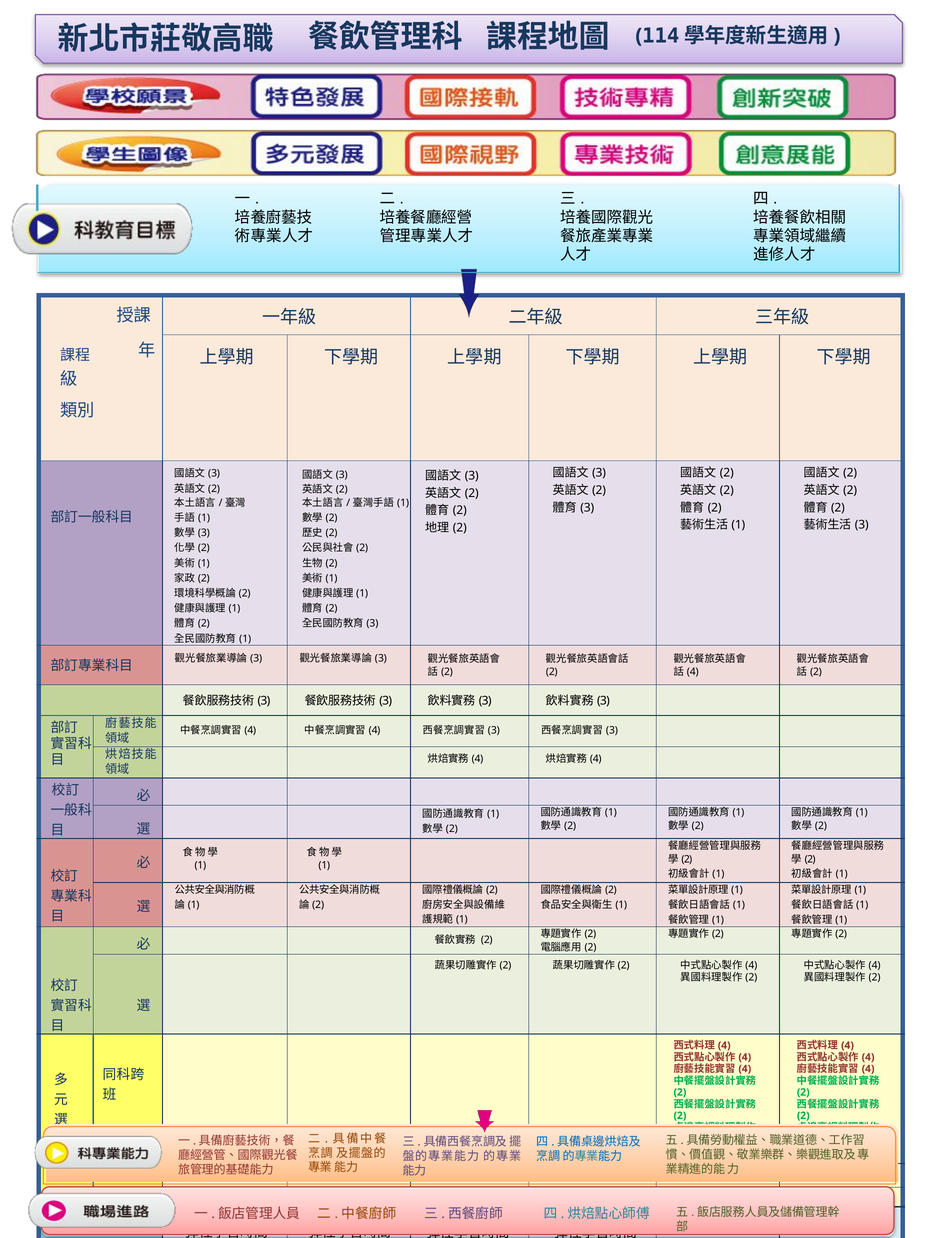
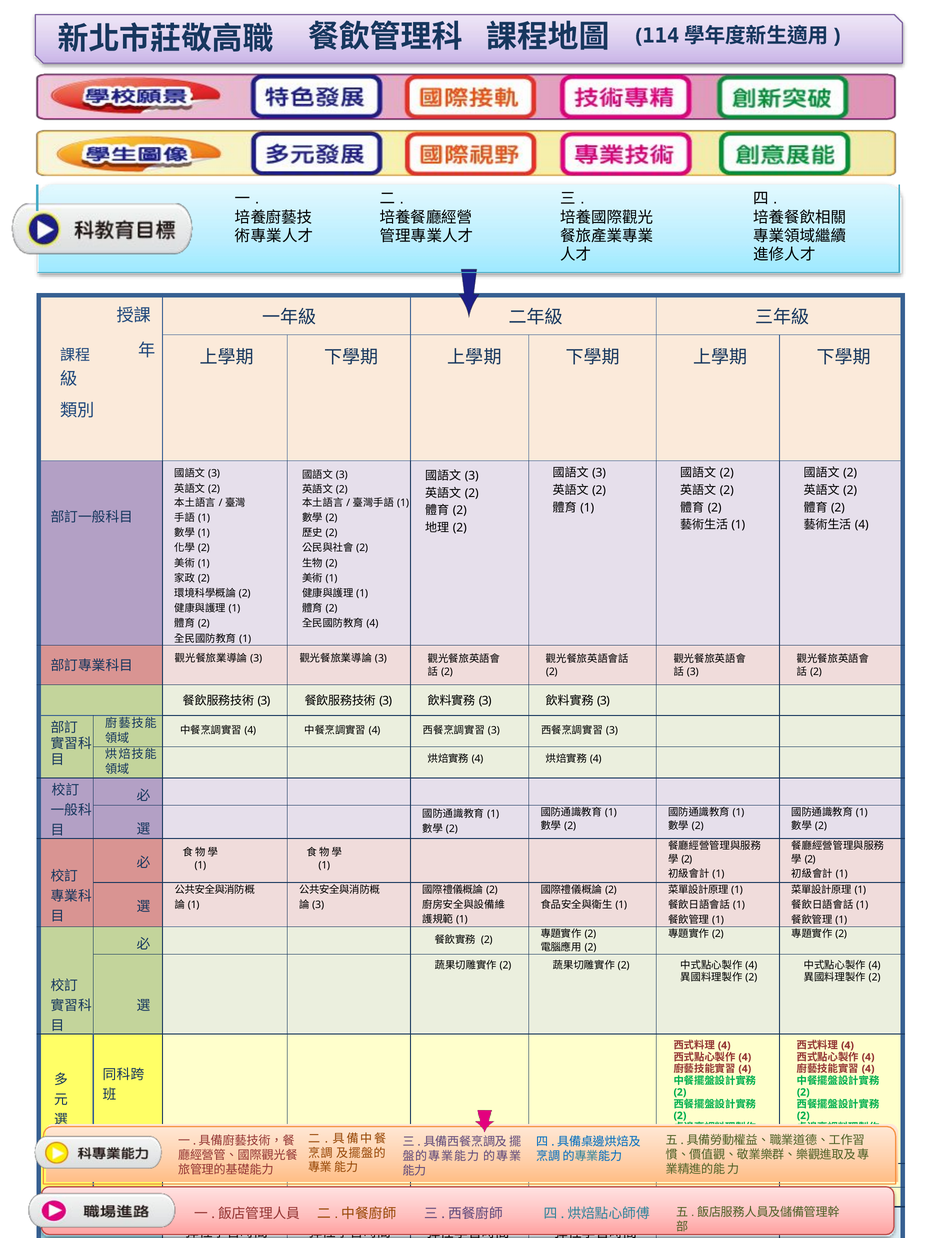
3 at (587, 507): 3 -> 1
3 at (862, 525): 3 -> 4
3 at (204, 533): 3 -> 1
3 at (372, 623): 3 -> 4
4 at (693, 672): 4 -> 3
2 at (318, 904): 2 -> 3
